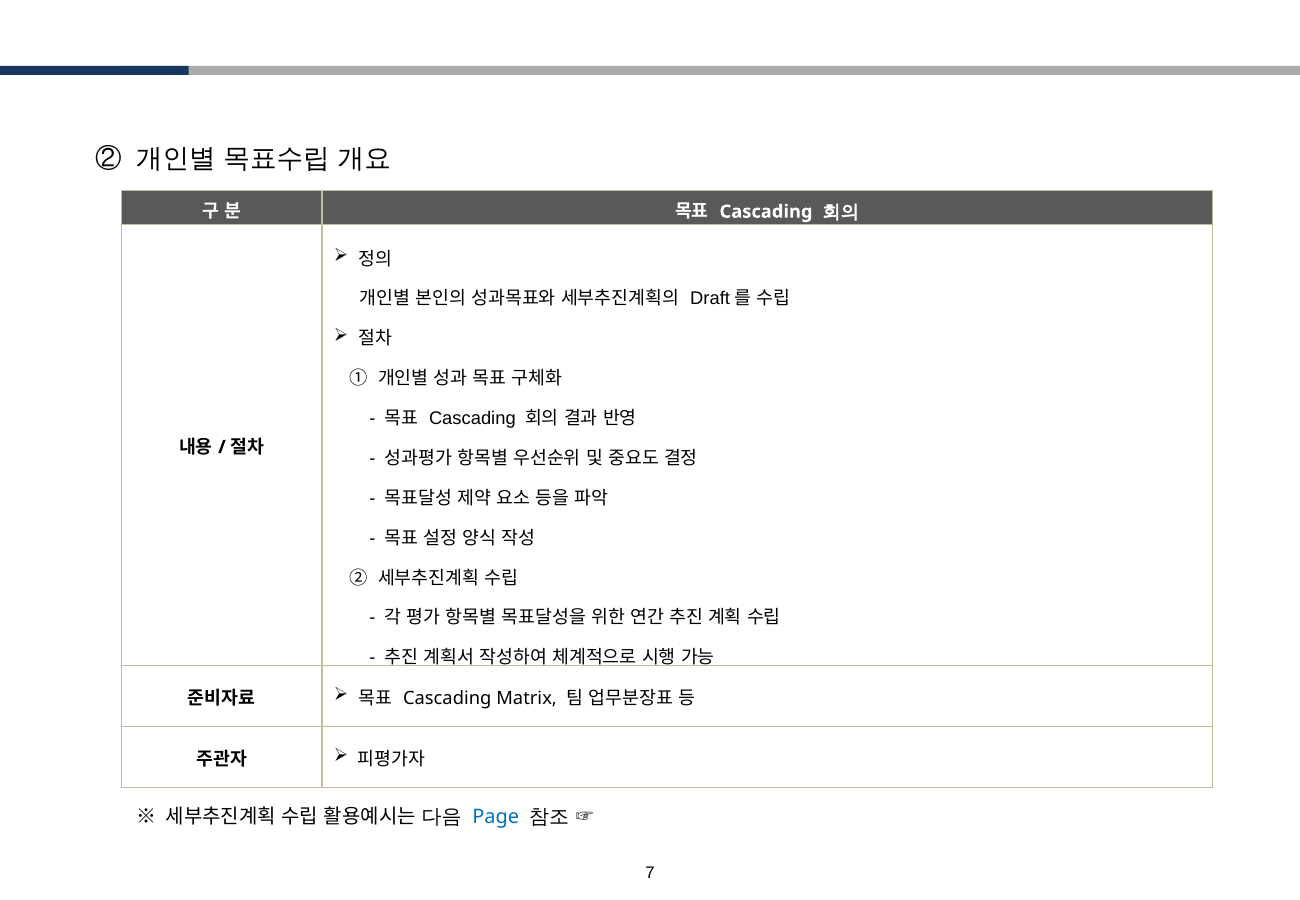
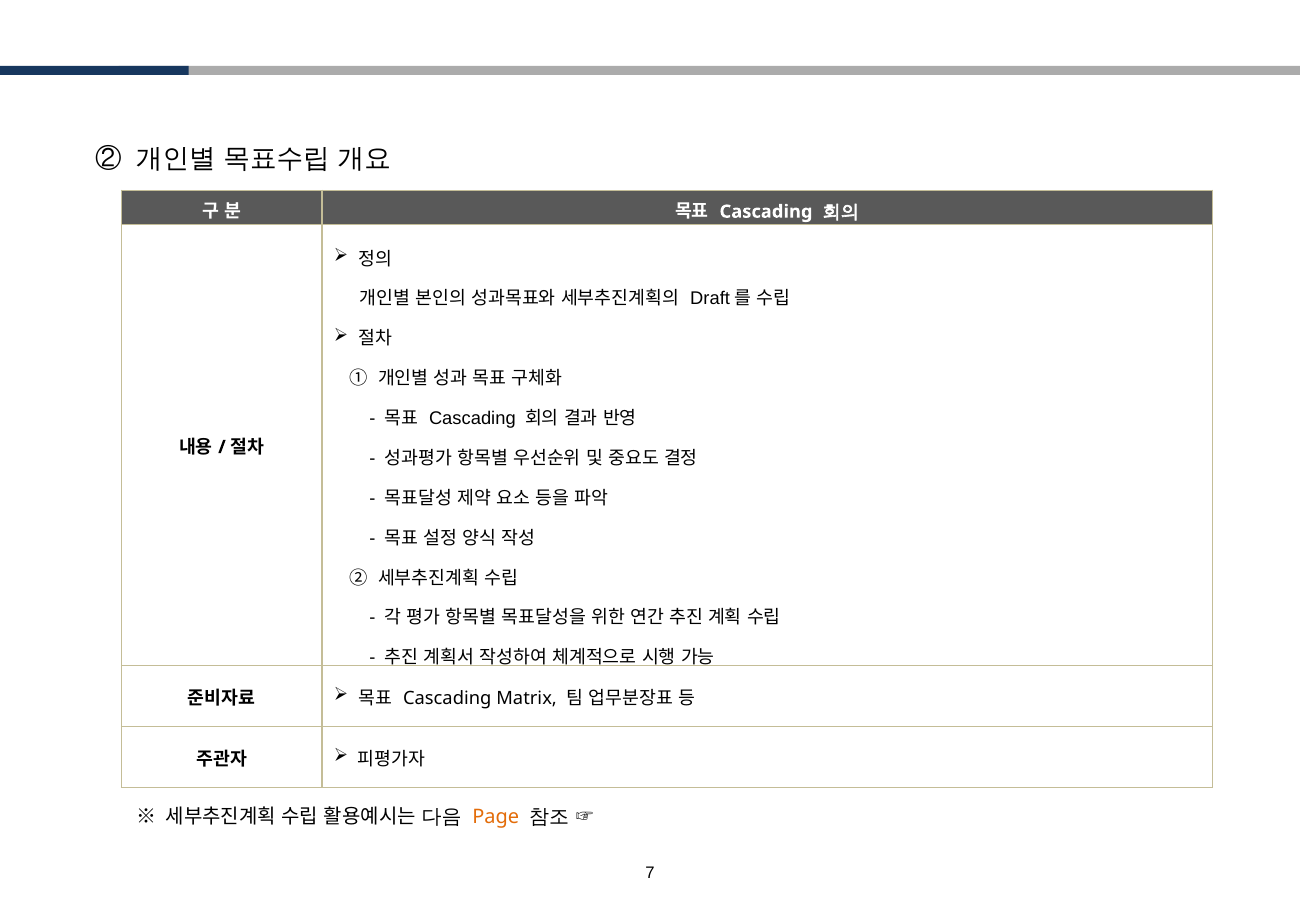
Page colour: blue -> orange
